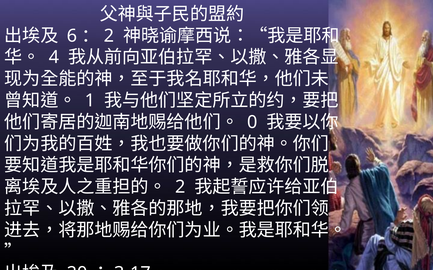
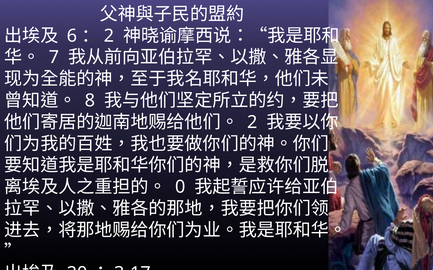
4: 4 -> 7
1: 1 -> 8
0 at (252, 122): 0 -> 2
2 at (180, 187): 2 -> 0
